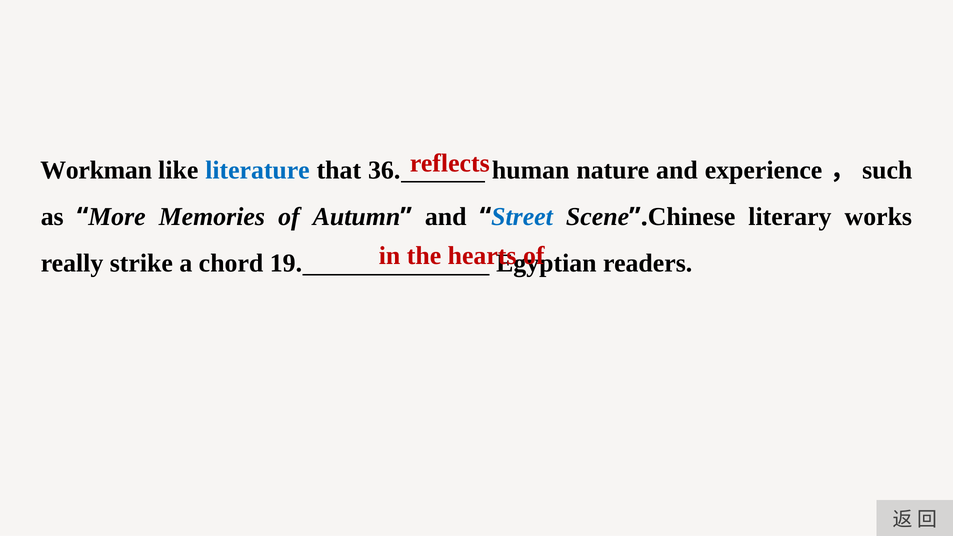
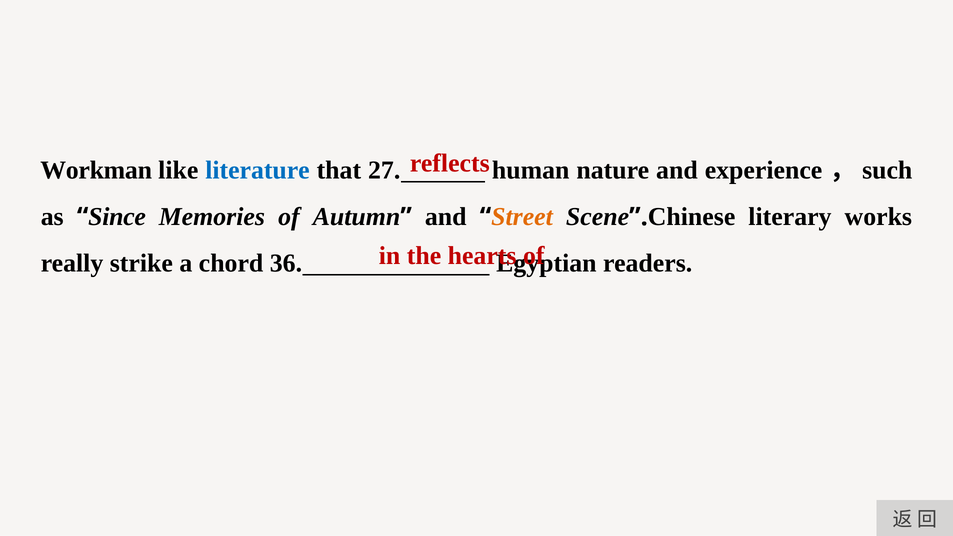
36: 36 -> 27
More: More -> Since
Street colour: blue -> orange
19: 19 -> 36
